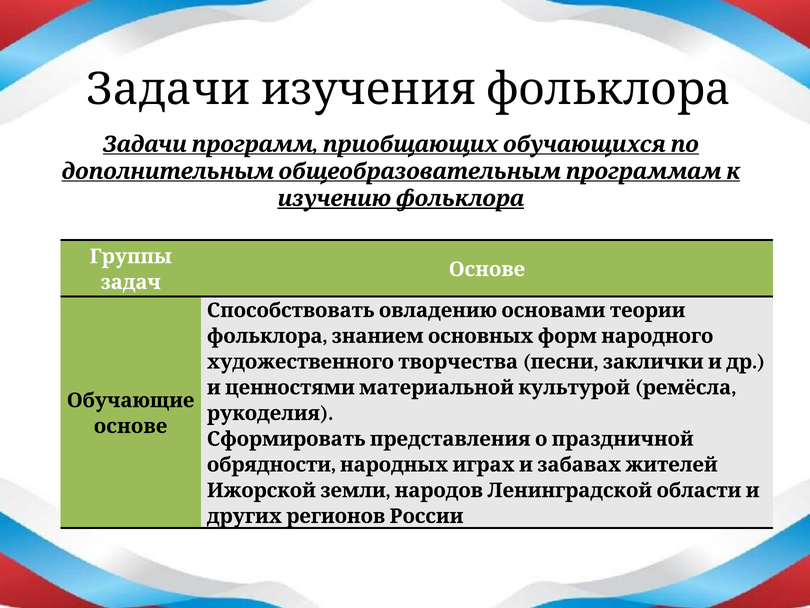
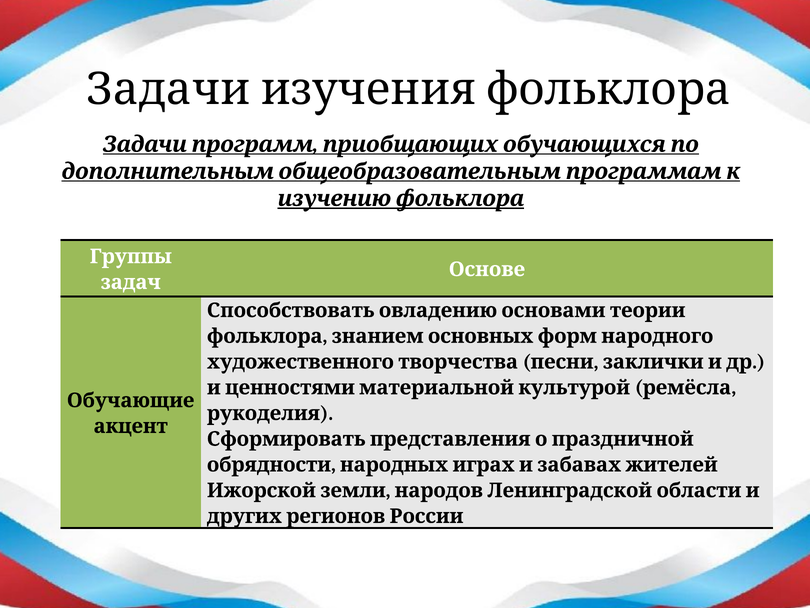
основе at (131, 426): основе -> акцент
